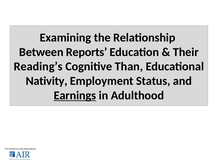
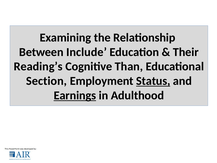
Reports: Reports -> Include
Nativity: Nativity -> Section
Status underline: none -> present
